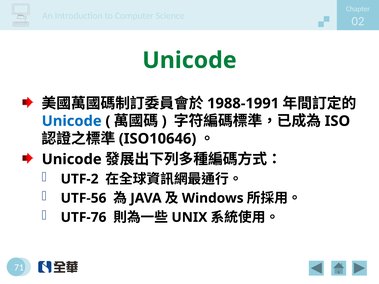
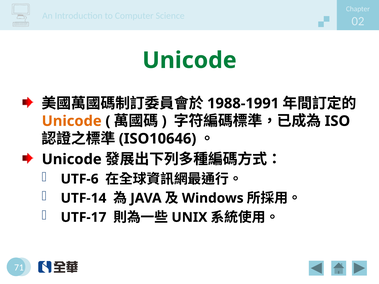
Unicode at (72, 121) colour: blue -> orange
UTF-2: UTF-2 -> UTF-6
UTF-56: UTF-56 -> UTF-14
UTF-76: UTF-76 -> UTF-17
